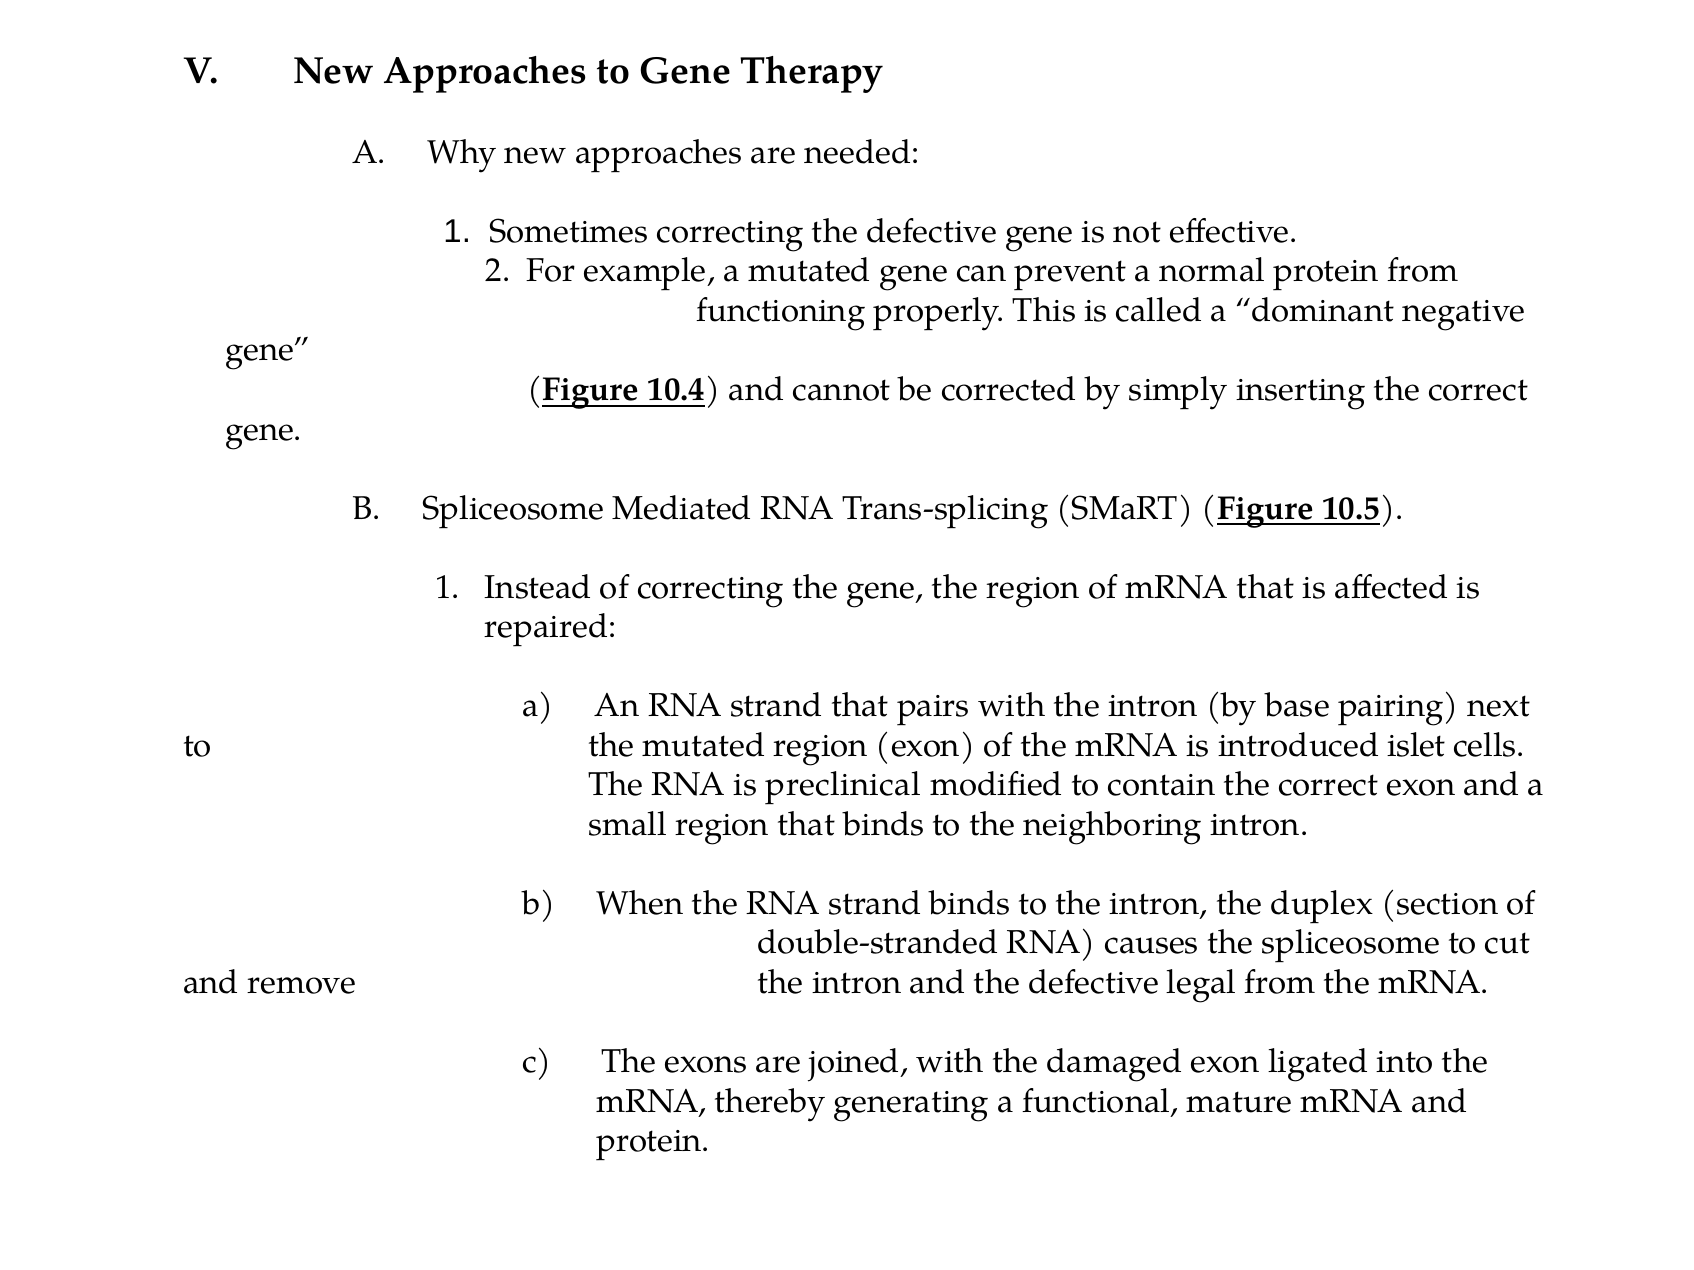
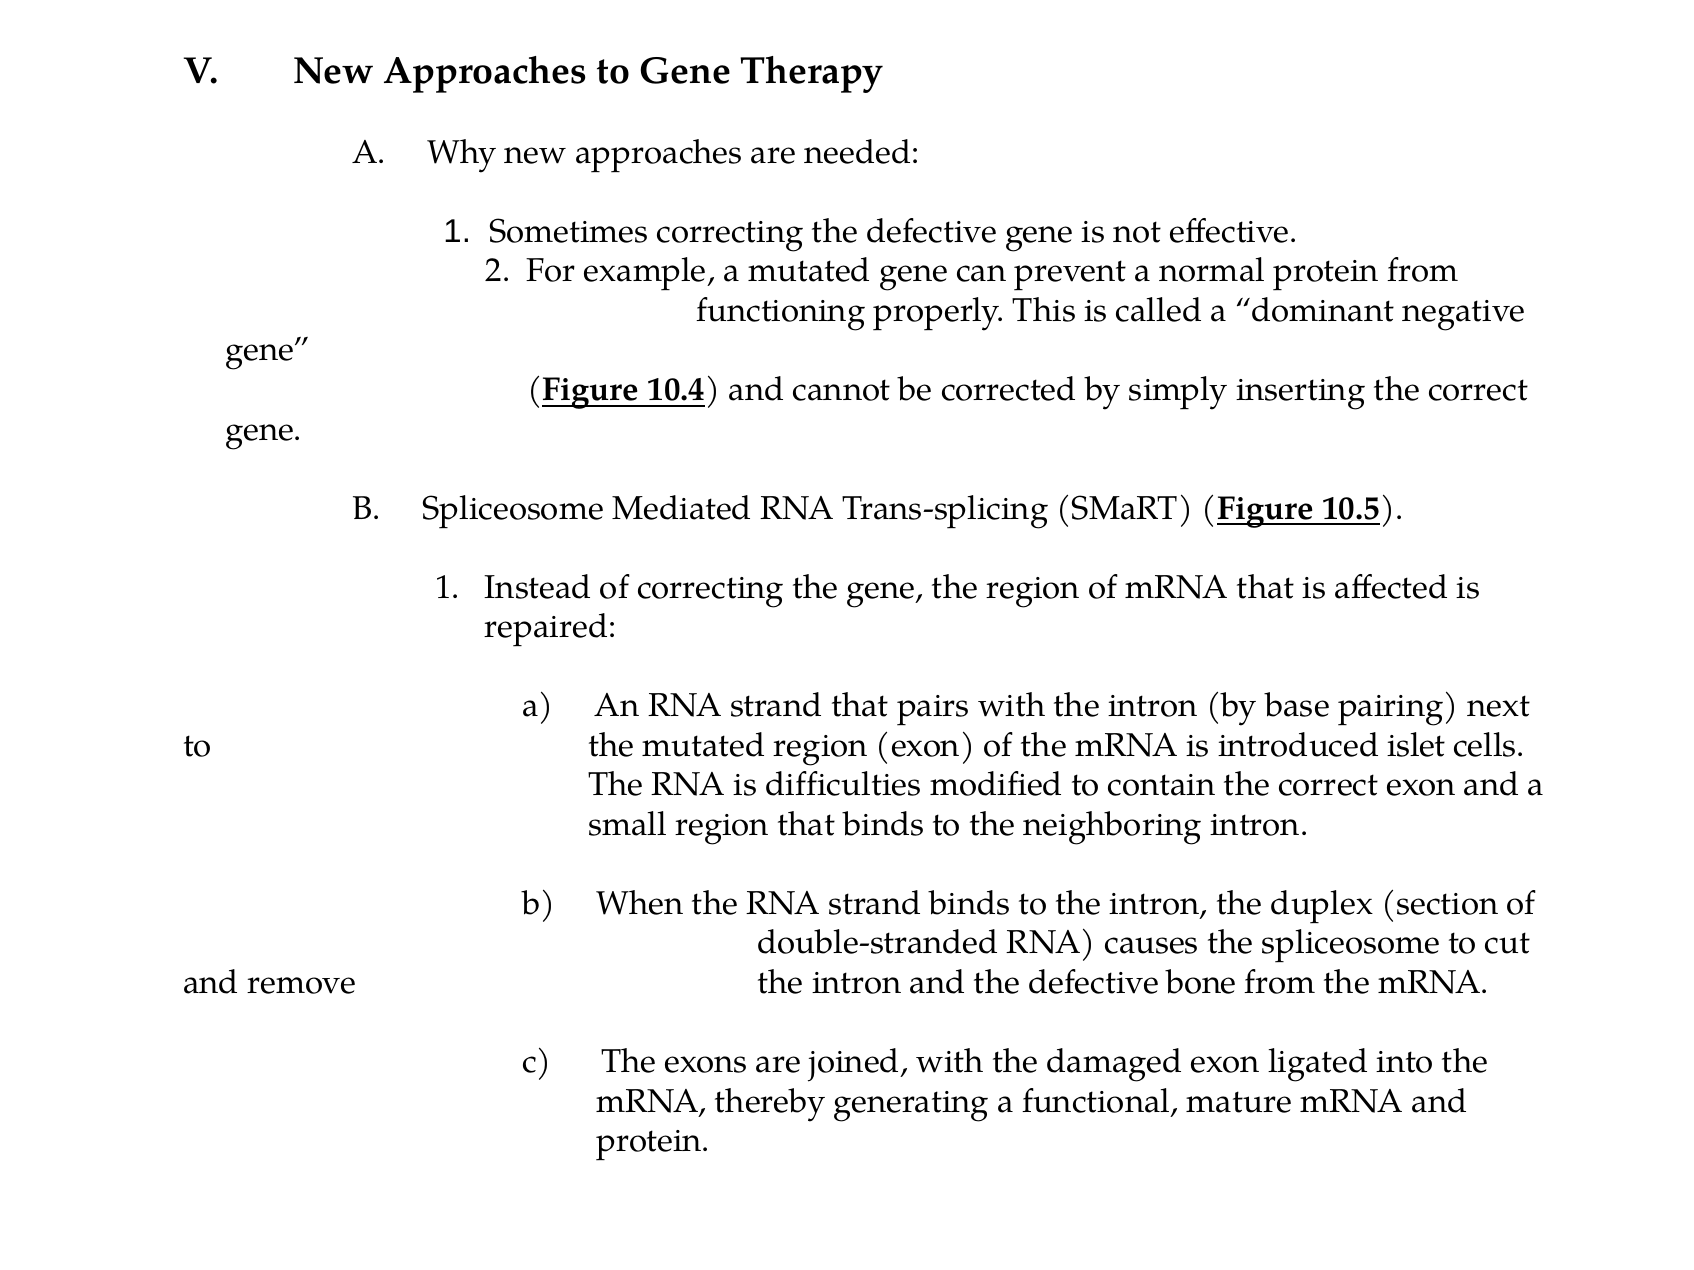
preclinical: preclinical -> difficulties
legal: legal -> bone
